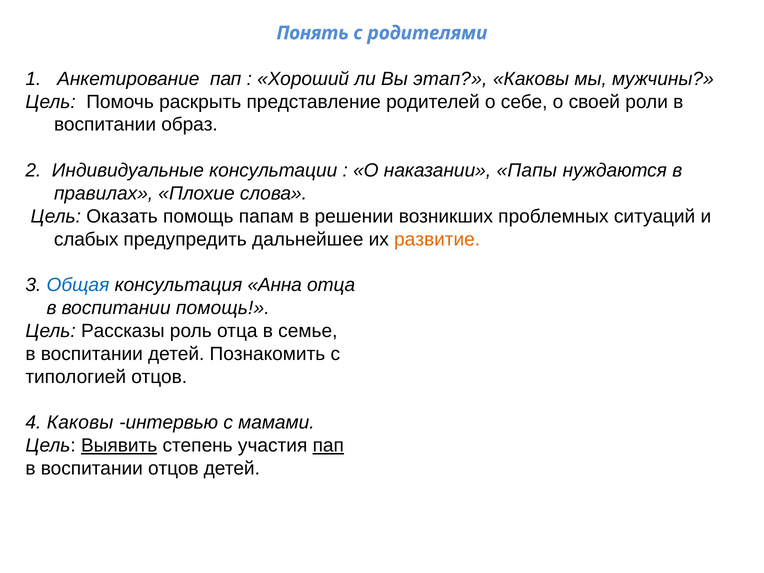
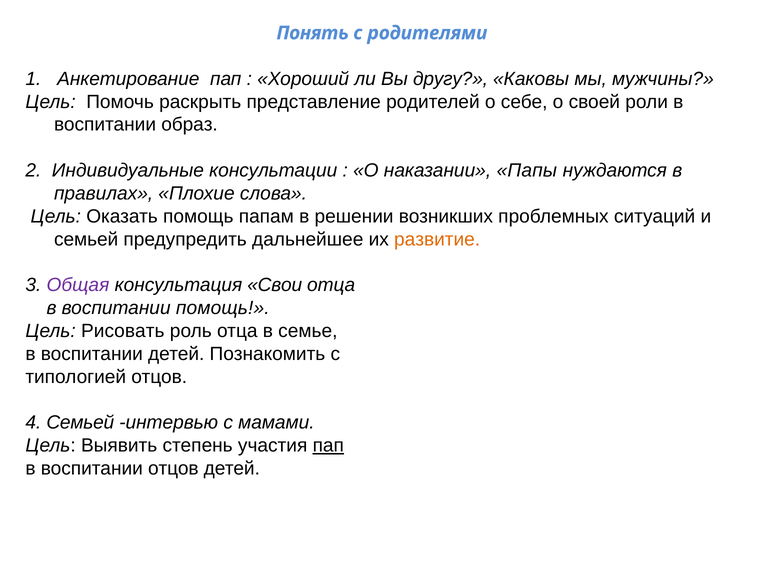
этап: этап -> другу
слабых at (86, 239): слабых -> семьей
Общая colour: blue -> purple
Анна: Анна -> Свои
Рассказы: Рассказы -> Рисовать
4 Каковы: Каковы -> Семьей
Выявить underline: present -> none
